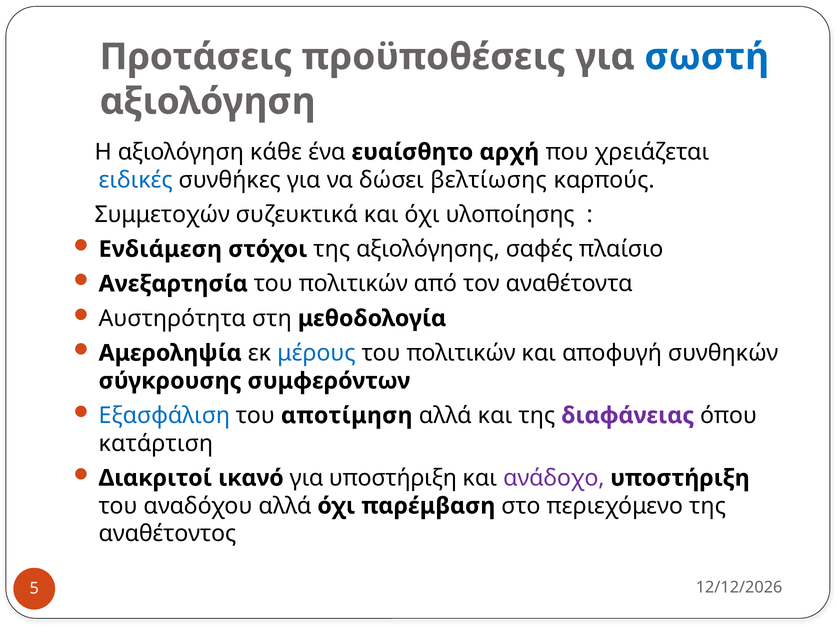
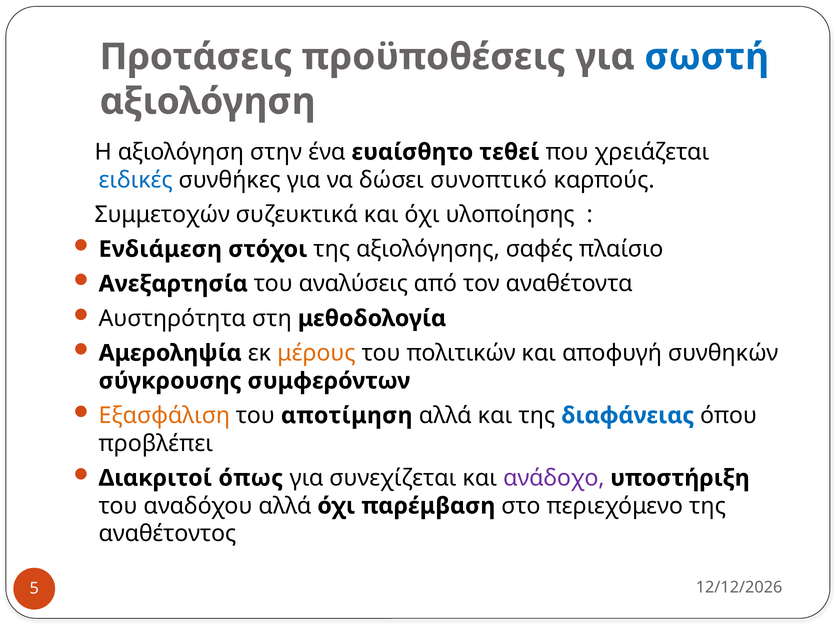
κάθε: κάθε -> στην
αρχή: αρχή -> τεθεί
βελτίωσης: βελτίωσης -> συνοπτικό
Ανεξαρτησία του πολιτικών: πολιτικών -> αναλύσεις
μέρους colour: blue -> orange
Εξασφάλιση colour: blue -> orange
διαφάνειας colour: purple -> blue
κατάρτιση: κατάρτιση -> προβλέπει
ικανό: ικανό -> όπως
για υποστήριξη: υποστήριξη -> συνεχίζεται
